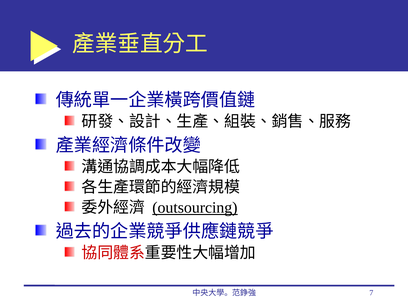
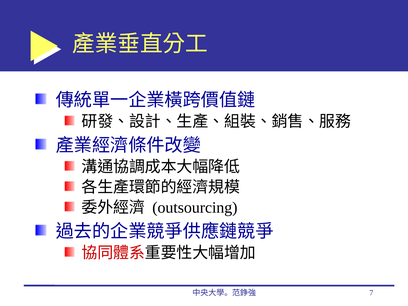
outsourcing underline: present -> none
